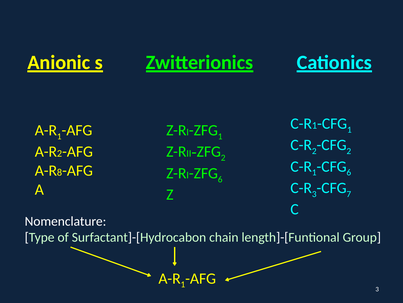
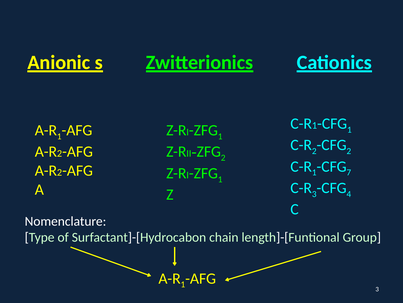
6 at (349, 172): 6 -> 7
8 at (60, 172): 8 -> 2
6 at (220, 179): 6 -> 1
7: 7 -> 4
